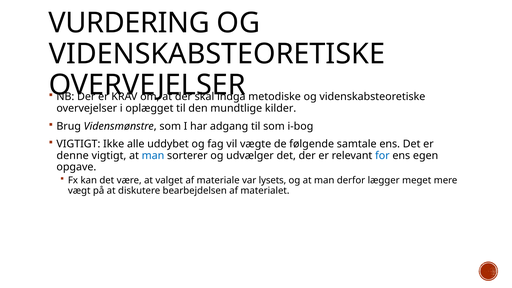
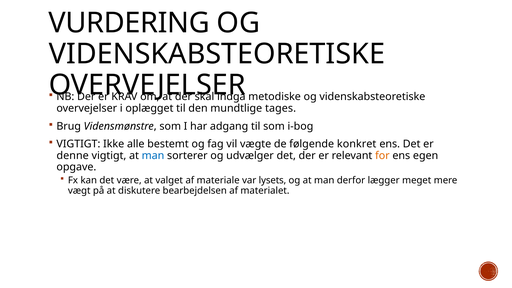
kilder: kilder -> tages
uddybet: uddybet -> bestemt
samtale: samtale -> konkret
for colour: blue -> orange
